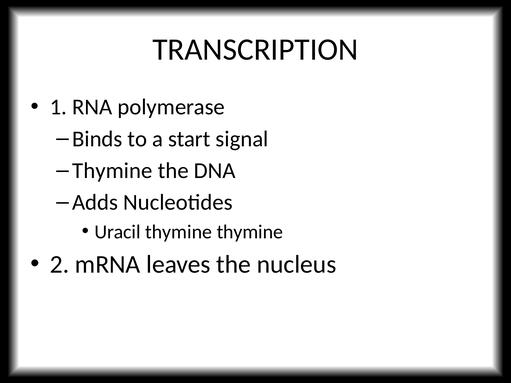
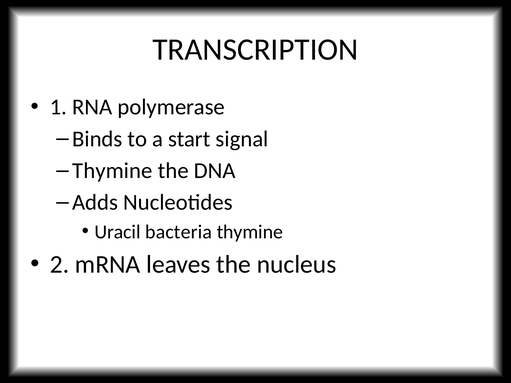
Uracil thymine: thymine -> bacteria
